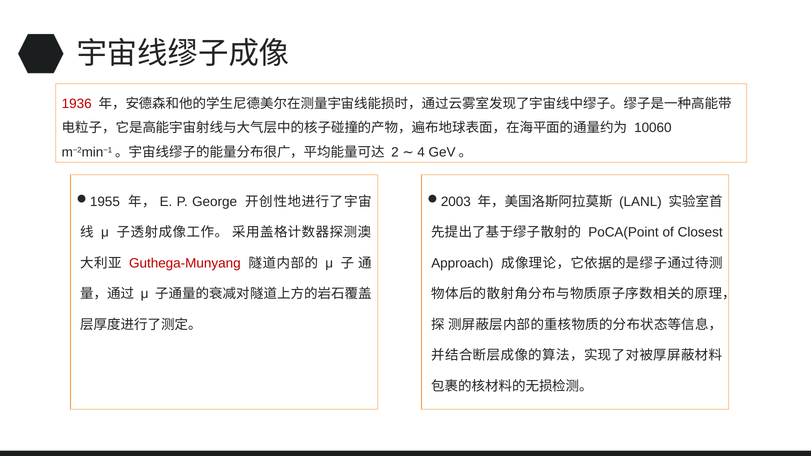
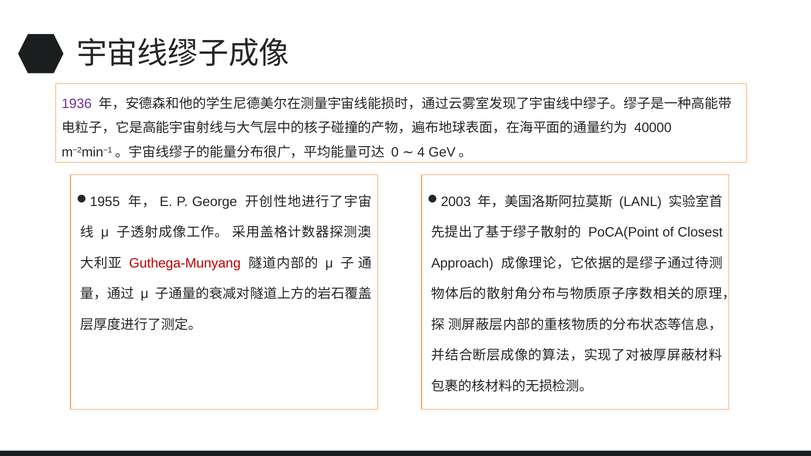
1936 colour: red -> purple
10060: 10060 -> 40000
2: 2 -> 0
